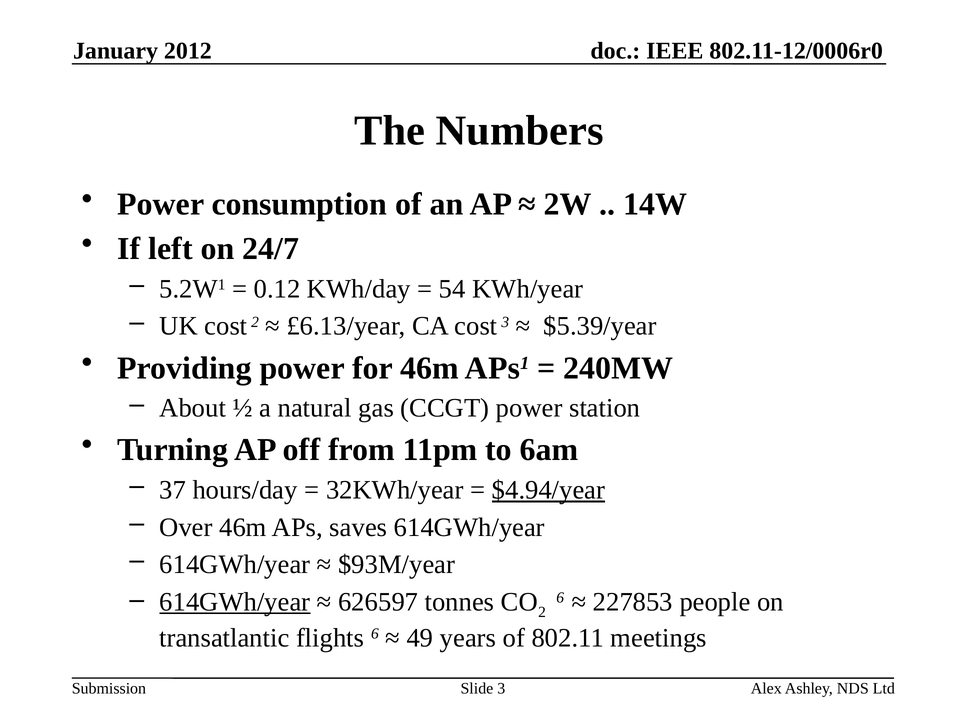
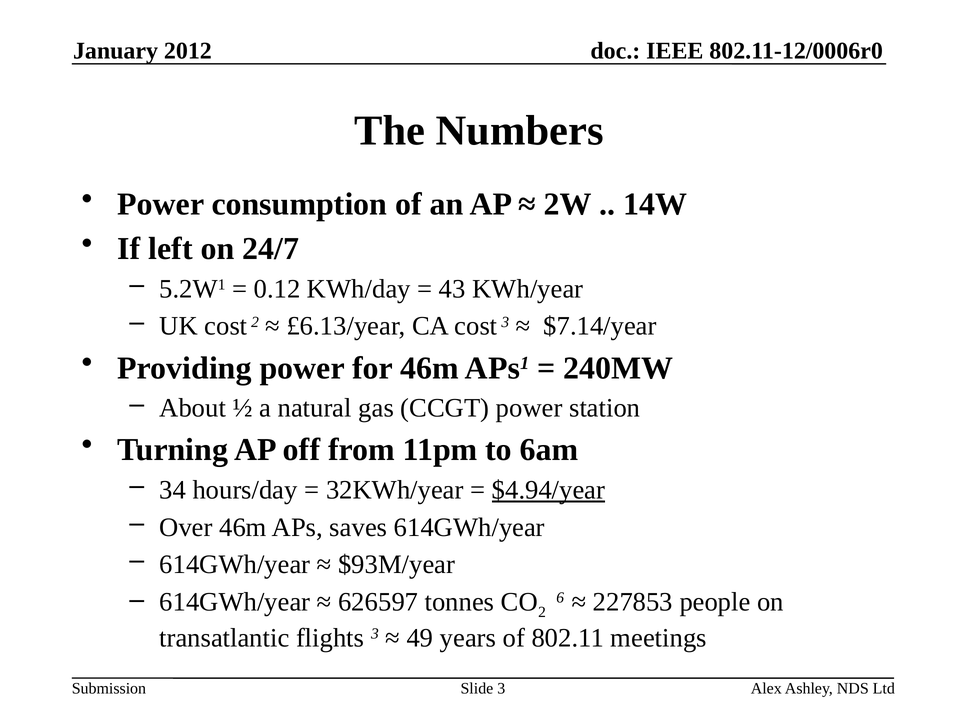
54: 54 -> 43
$5.39/year: $5.39/year -> $7.14/year
37: 37 -> 34
614GWh/year at (235, 602) underline: present -> none
flights 6: 6 -> 3
